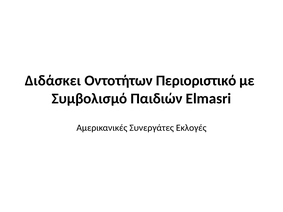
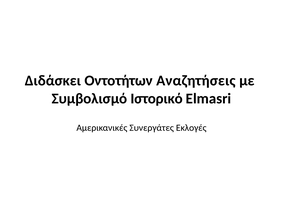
Περιοριστικό: Περιοριστικό -> Αναζητήσεις
Παιδιών: Παιδιών -> Ιστορικό
